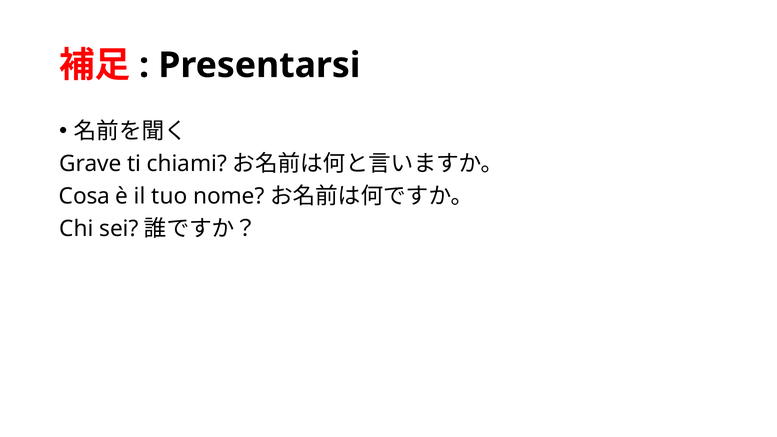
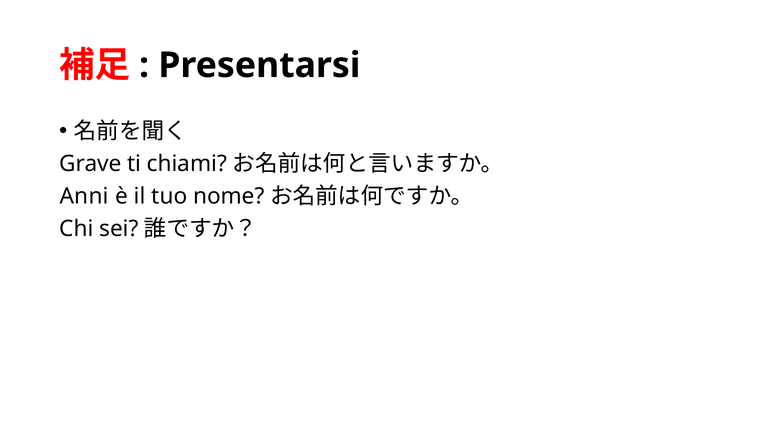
Cosa: Cosa -> Anni
